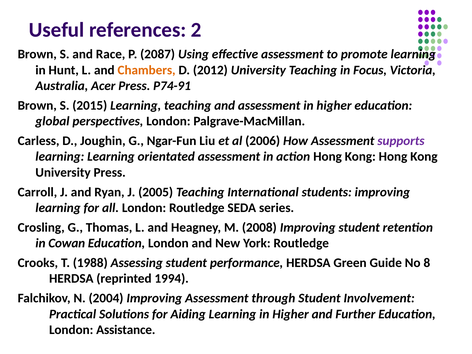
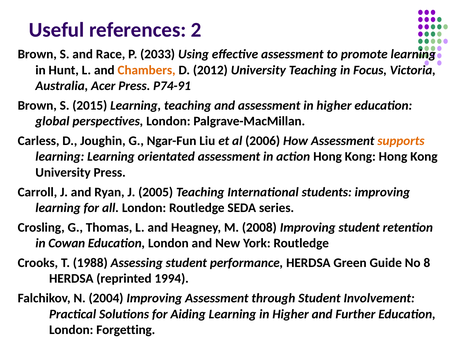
2087: 2087 -> 2033
supports colour: purple -> orange
Assistance: Assistance -> Forgetting
